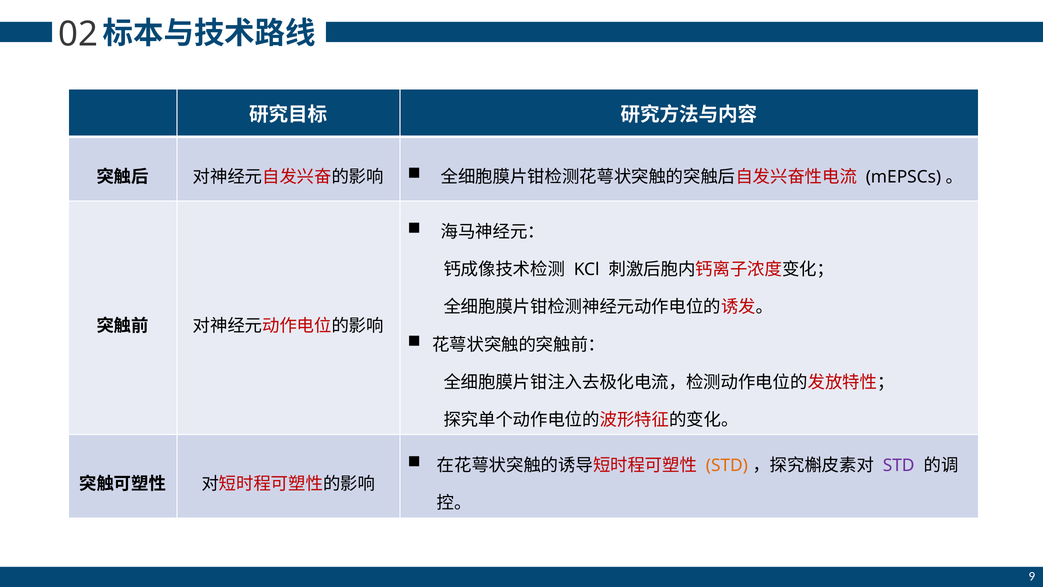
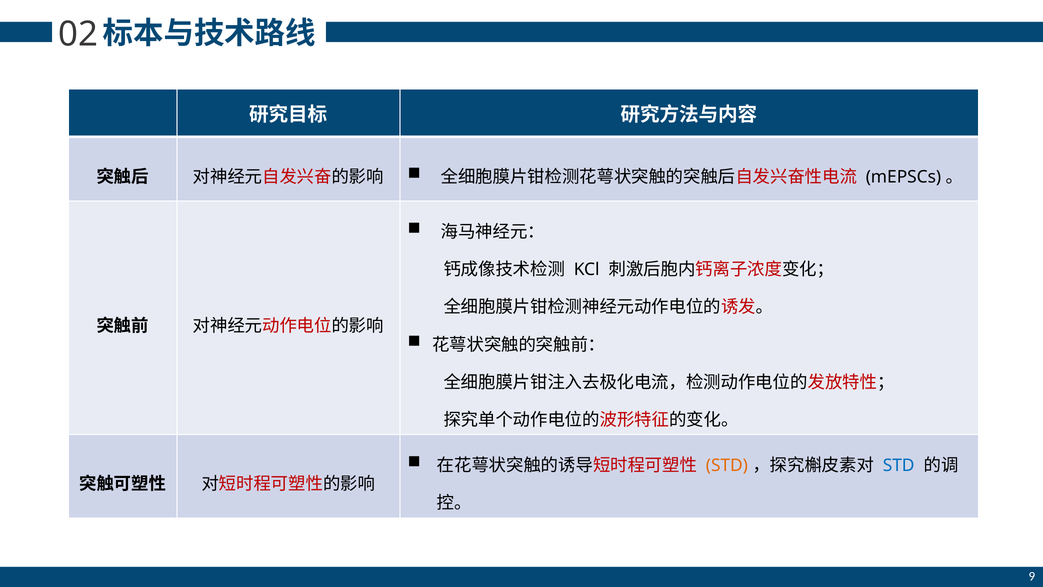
STD at (899, 465) colour: purple -> blue
